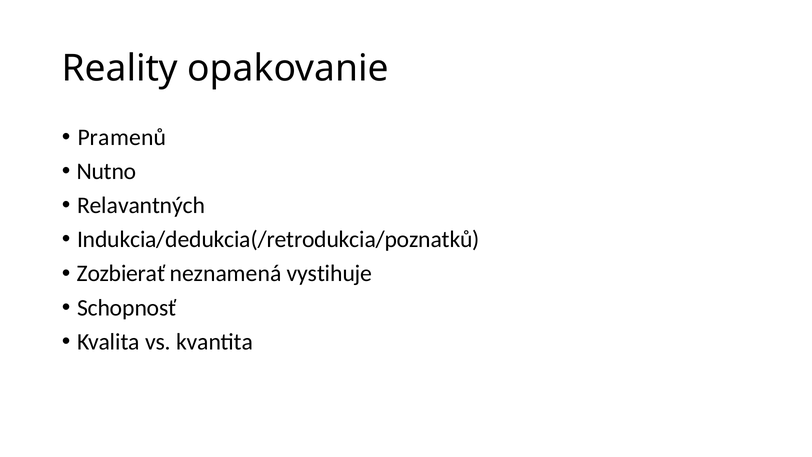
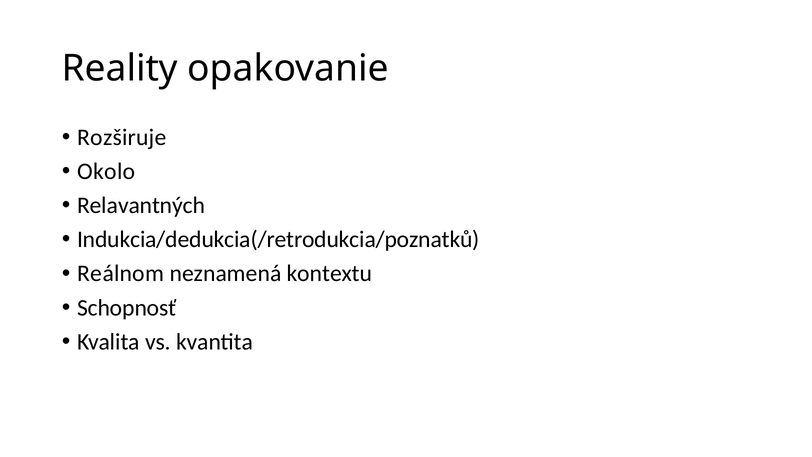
Pramenů: Pramenů -> Rozširuje
Nutno: Nutno -> Okolo
Zozbierať: Zozbierať -> Reálnom
vystihuje: vystihuje -> kontextu
